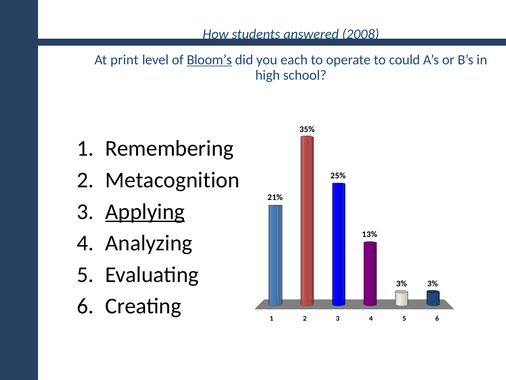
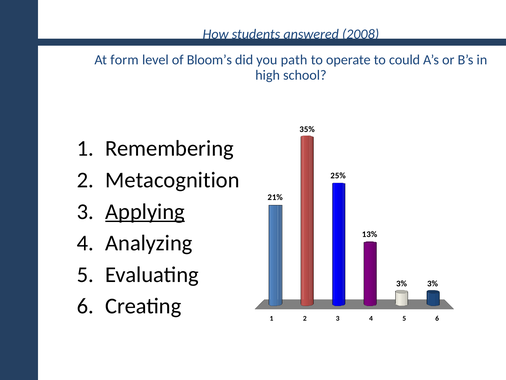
print: print -> form
Bloom’s underline: present -> none
each: each -> path
